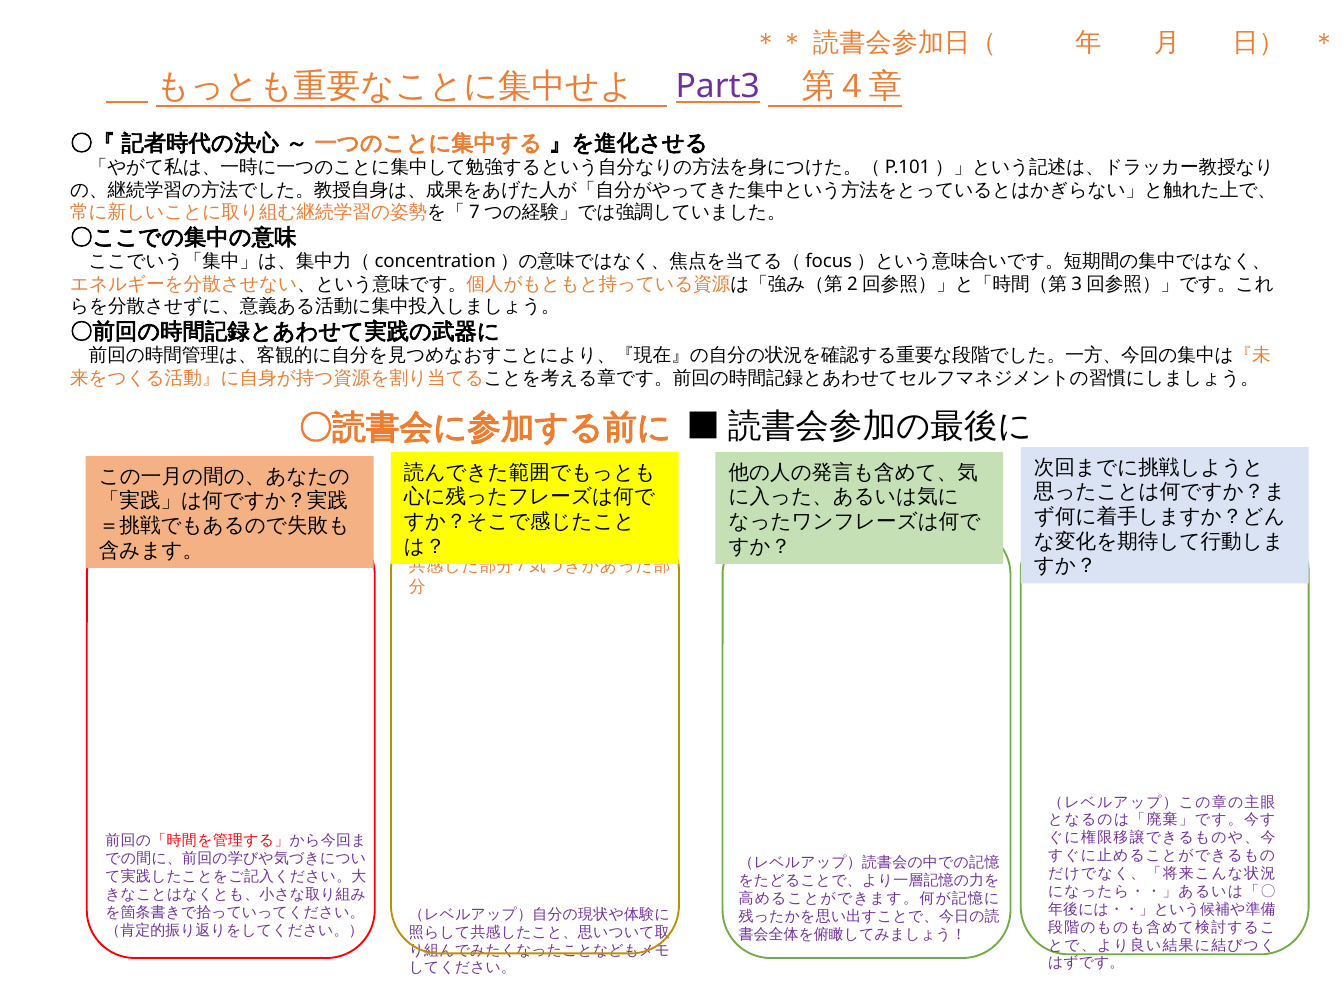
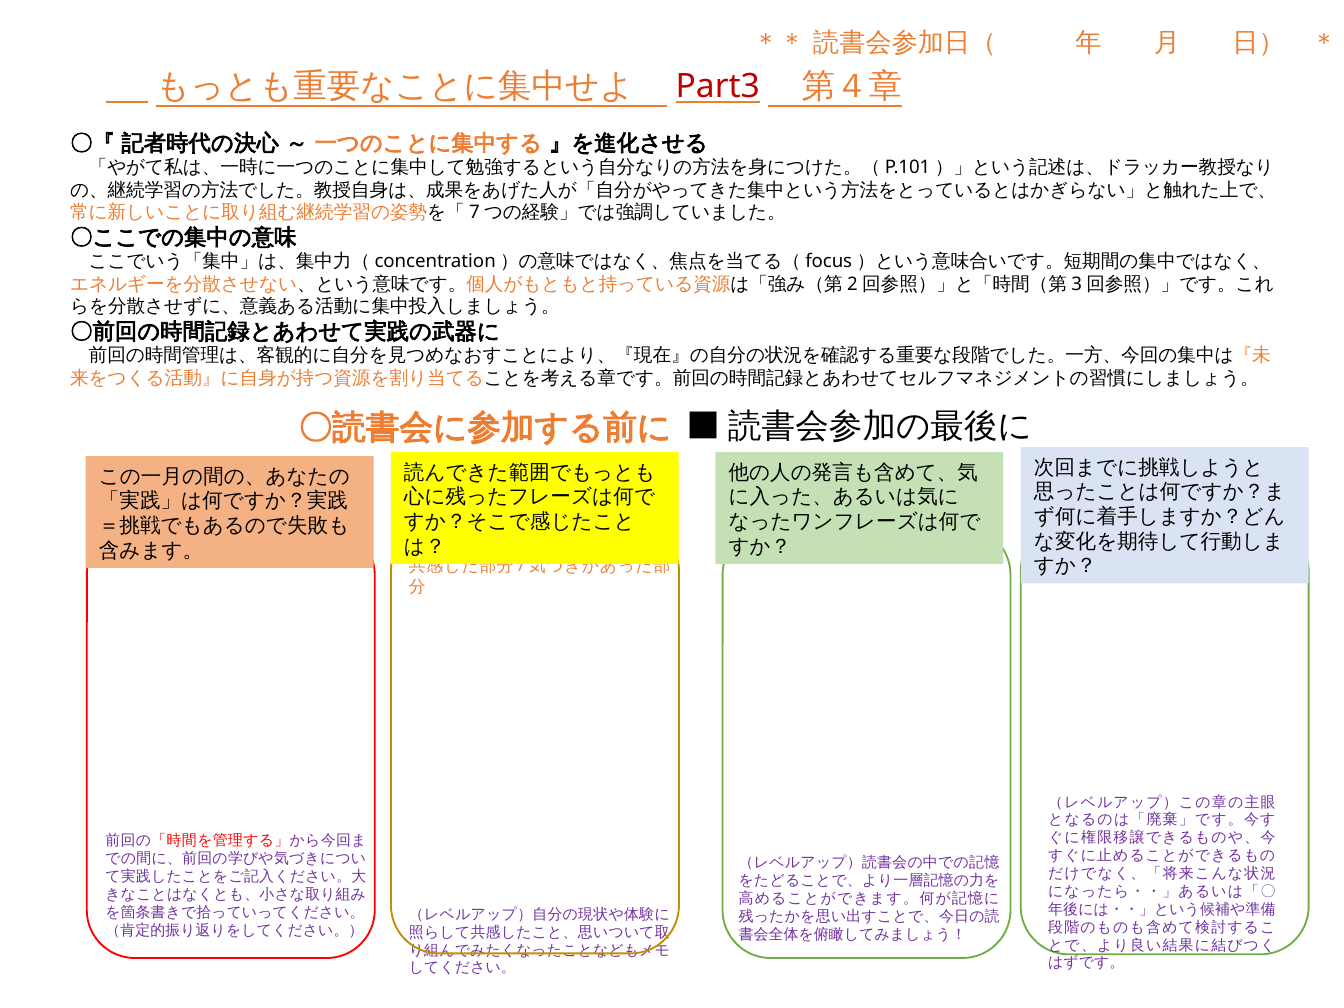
Part3 colour: purple -> red
